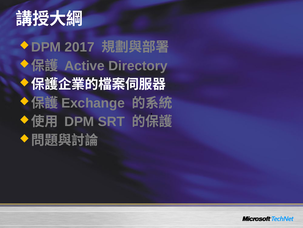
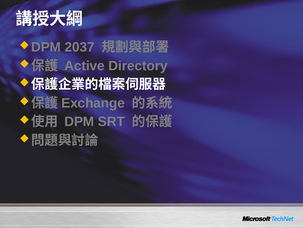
2017: 2017 -> 2037
